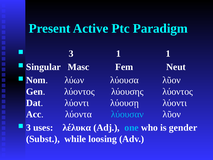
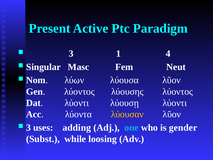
1 1: 1 -> 4
λύουσαν colour: light blue -> yellow
λέλυκα: λέλυκα -> adding
